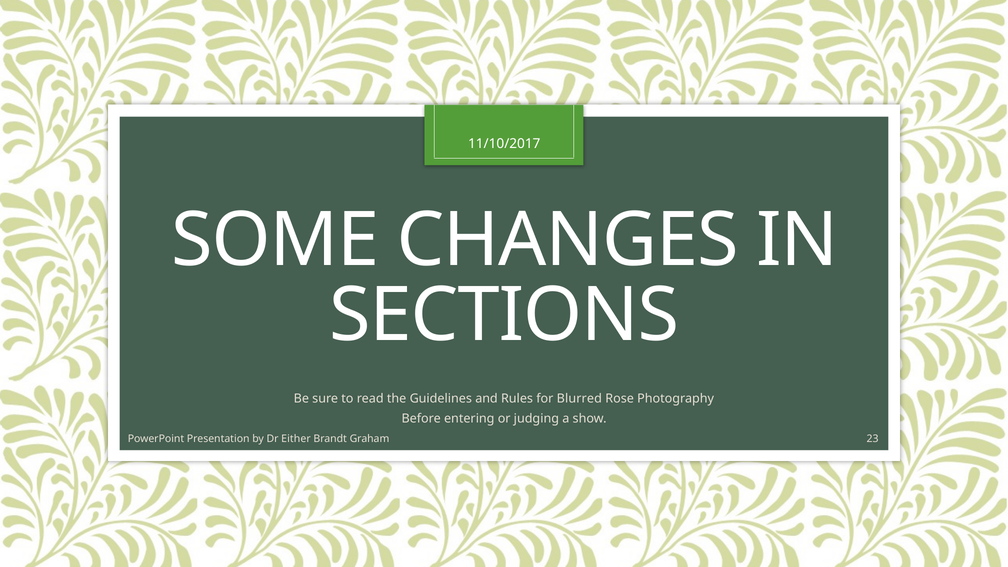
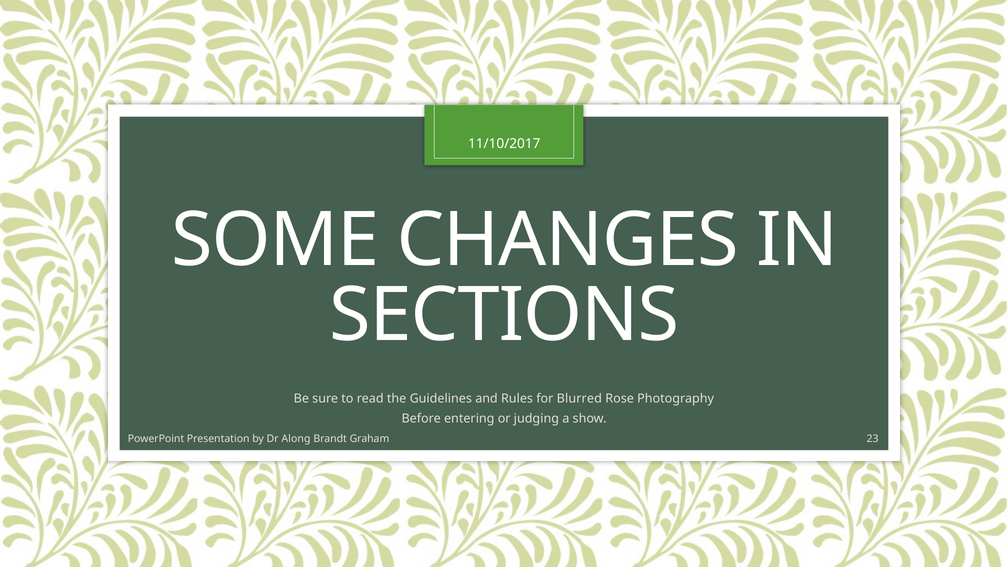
Either: Either -> Along
